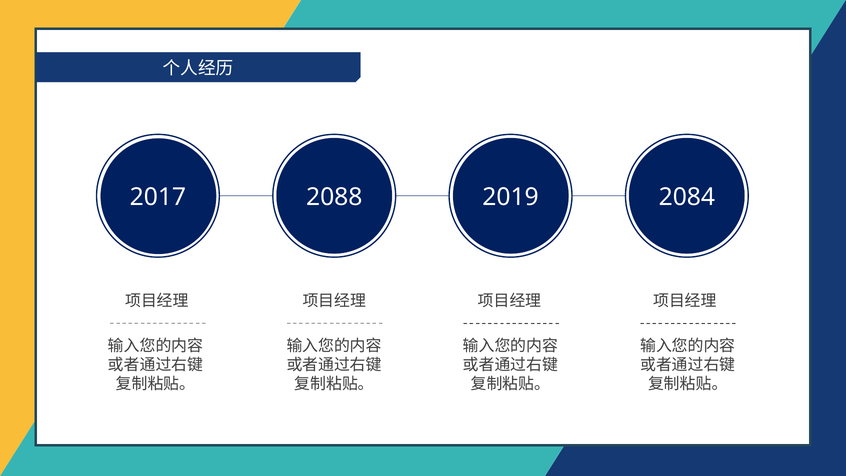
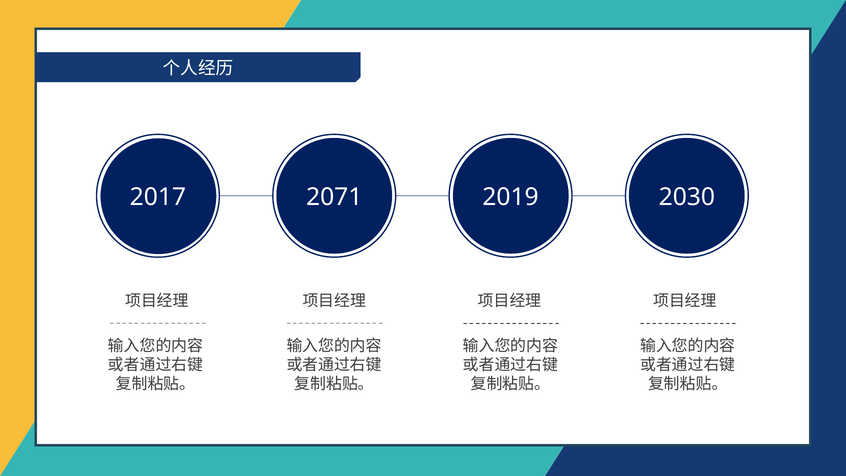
2088: 2088 -> 2071
2084: 2084 -> 2030
